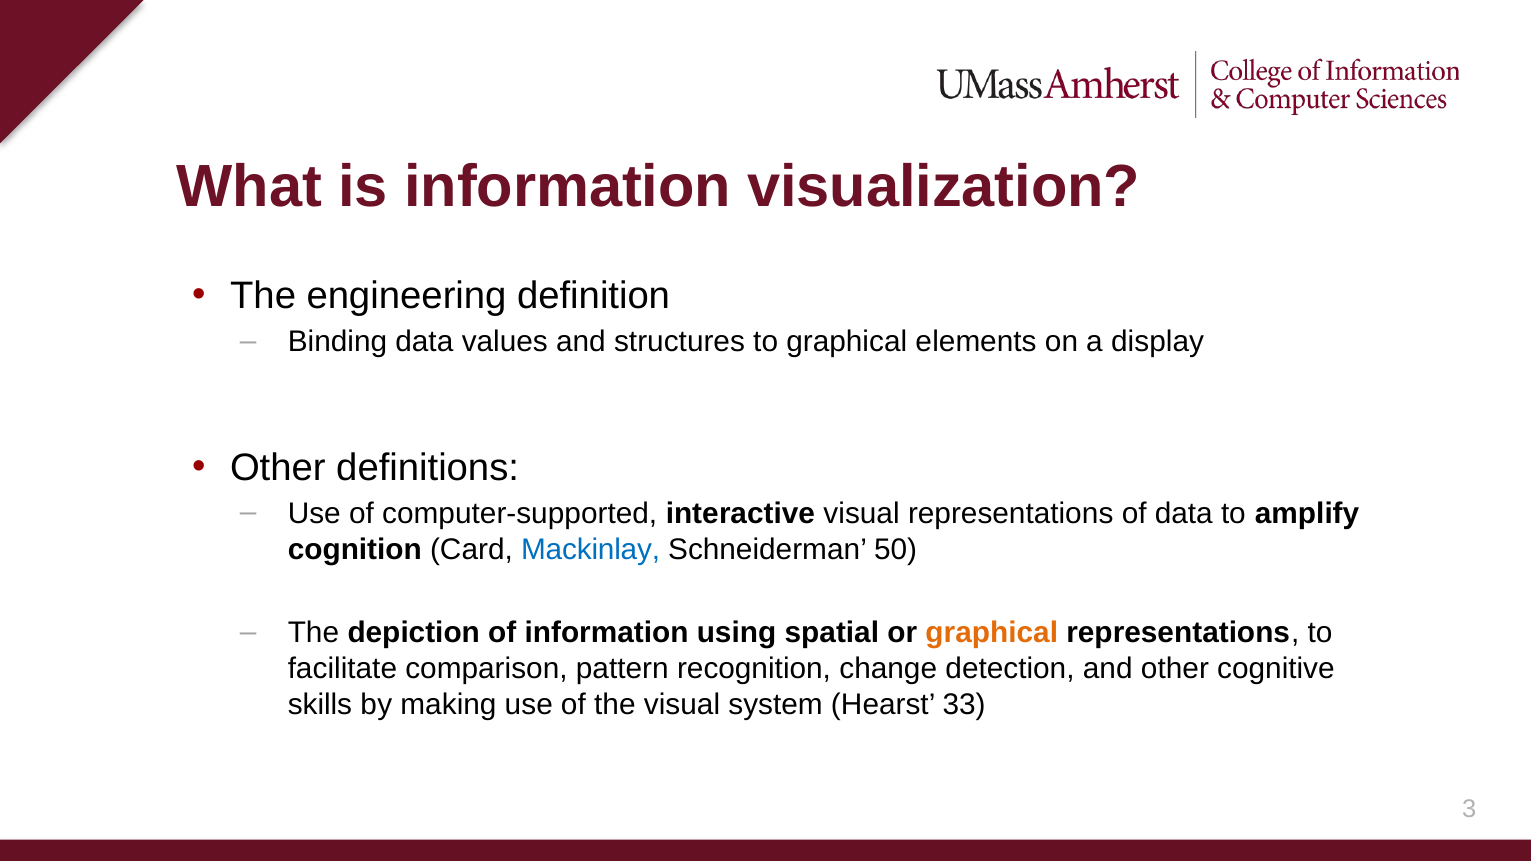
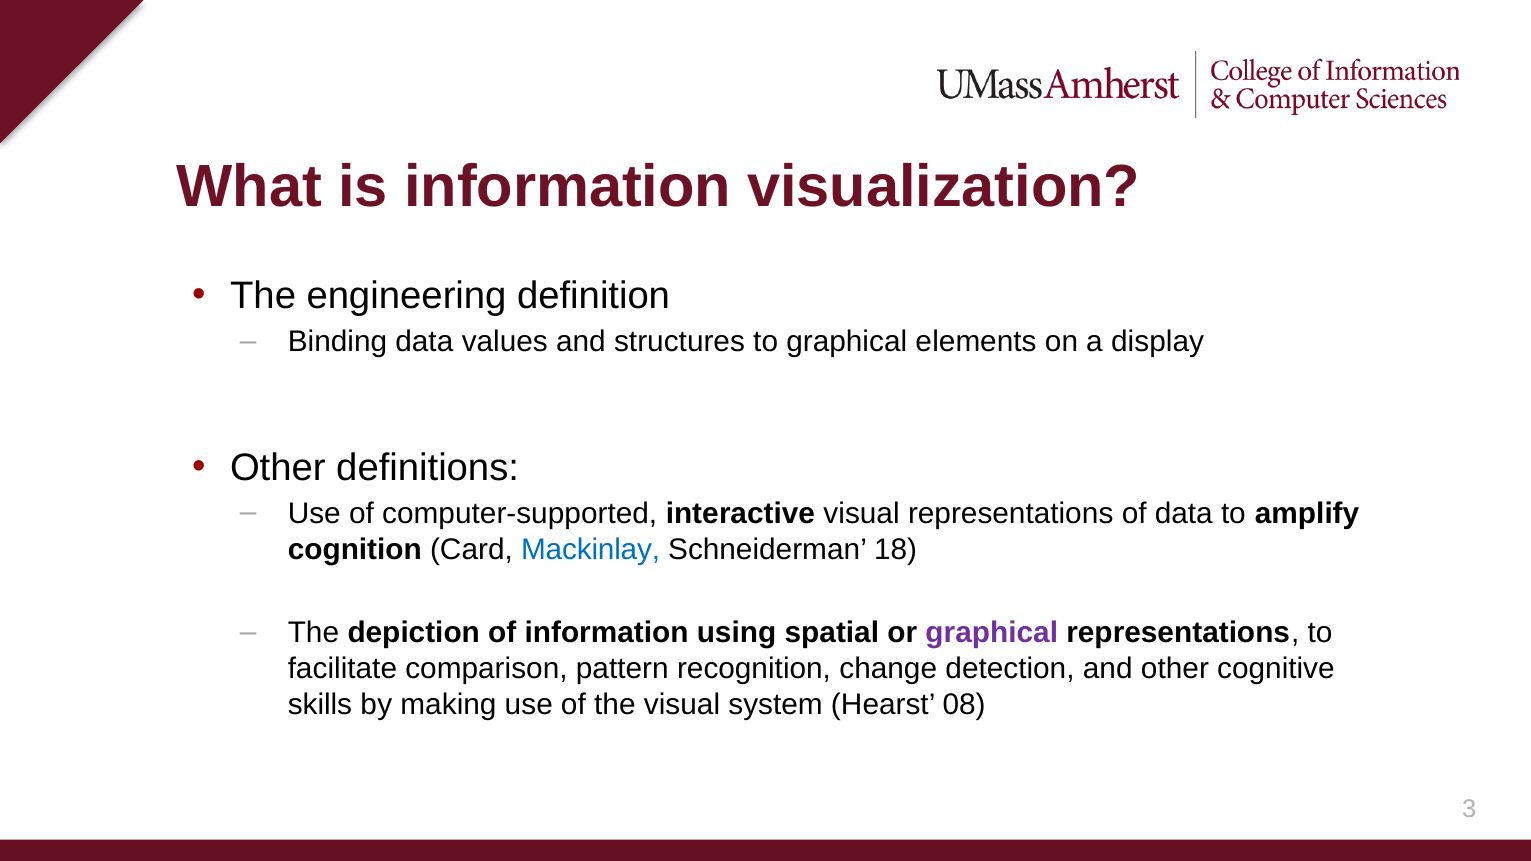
50: 50 -> 18
graphical at (992, 633) colour: orange -> purple
33: 33 -> 08
